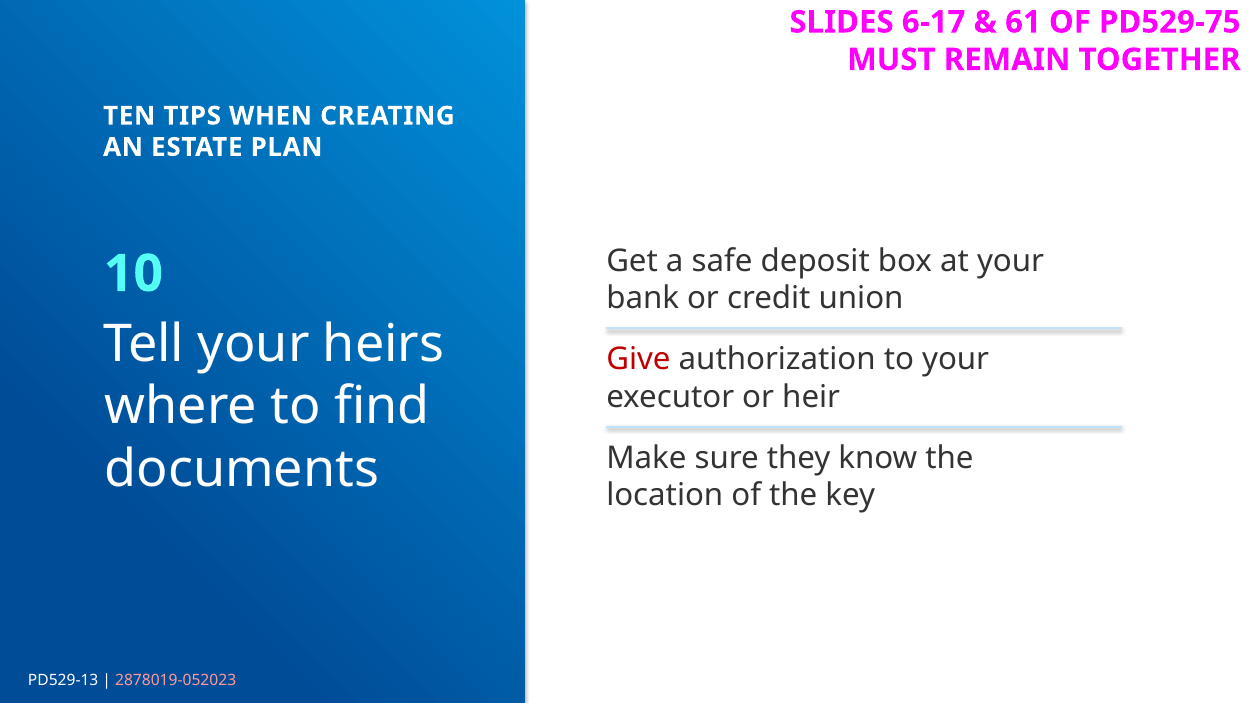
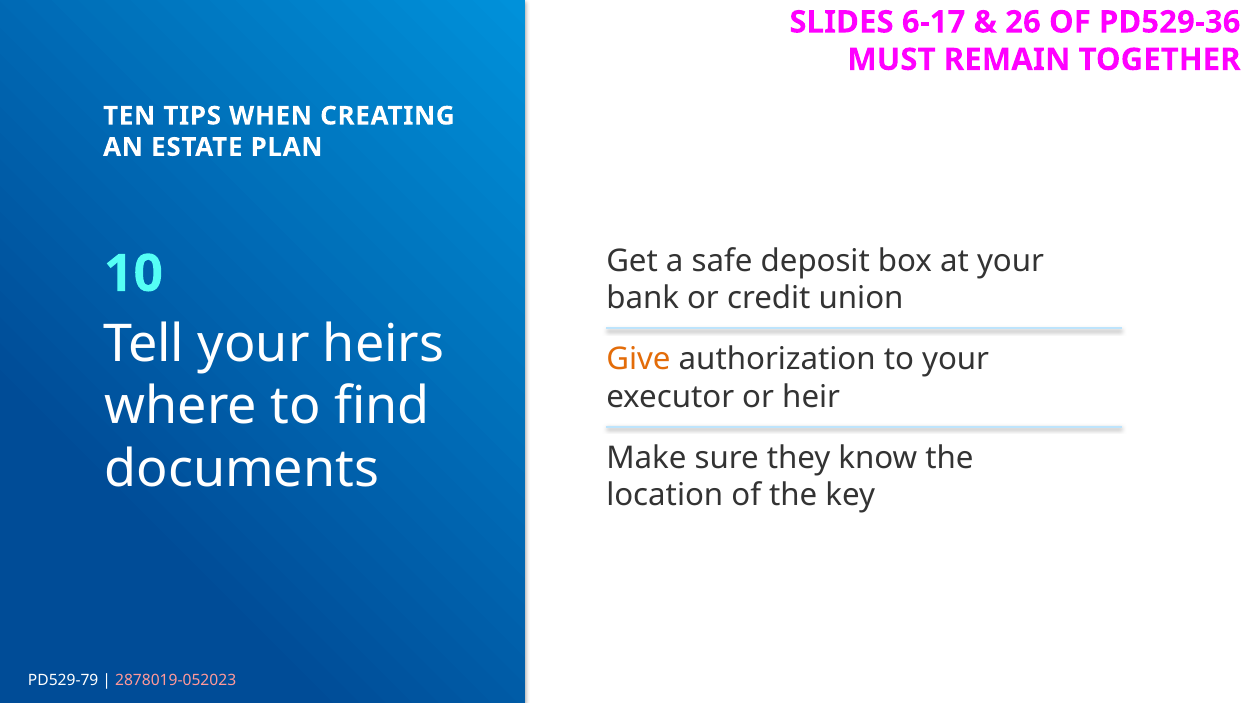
61: 61 -> 26
PD529-75: PD529-75 -> PD529-36
Give colour: red -> orange
PD529-13: PD529-13 -> PD529-79
